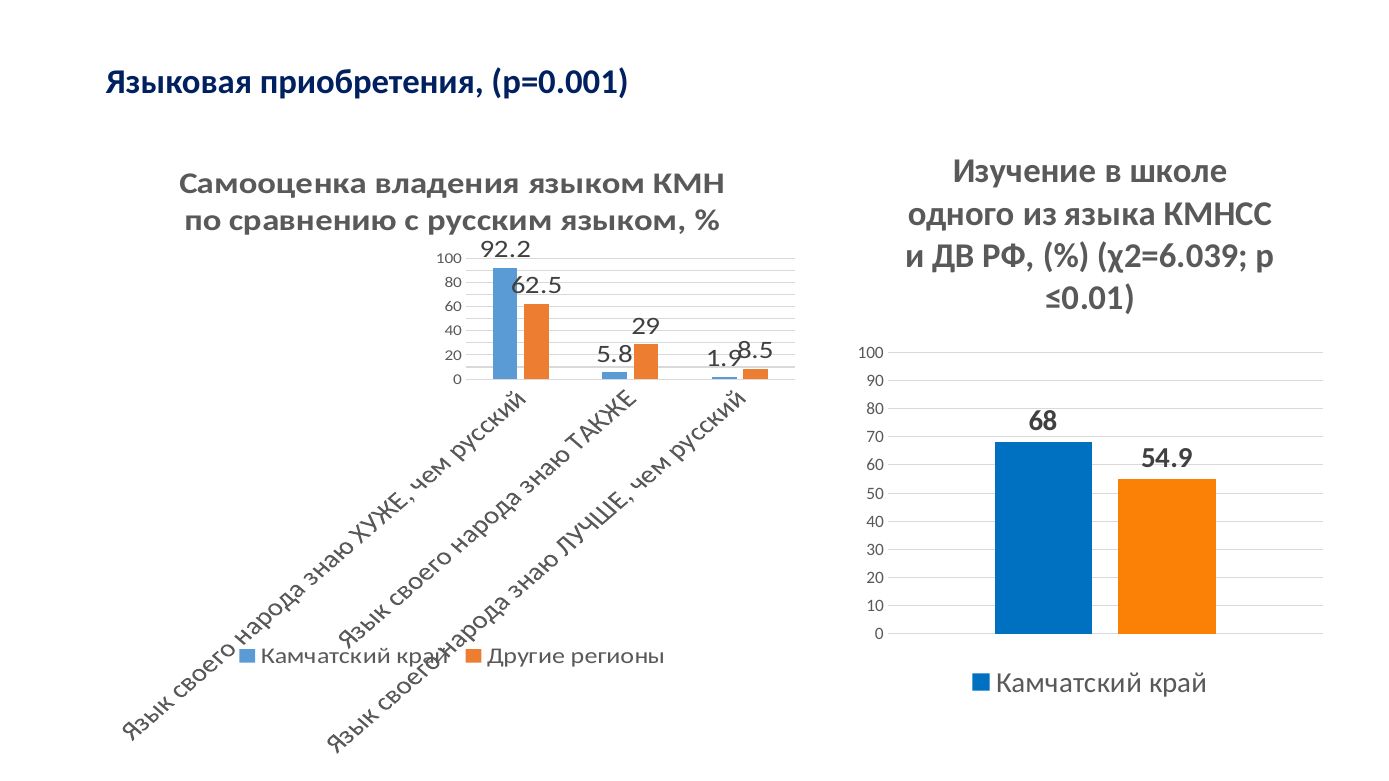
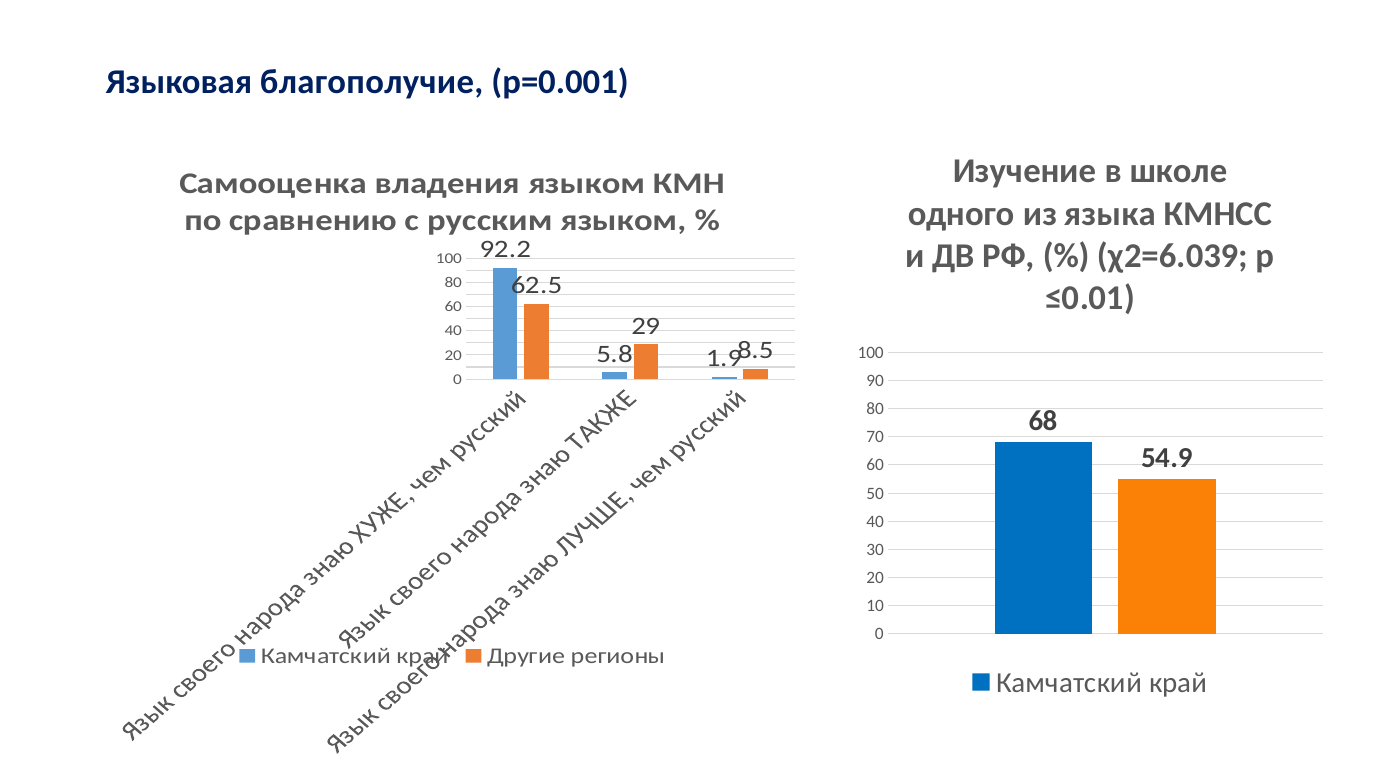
приобретения: приобретения -> благополучие
